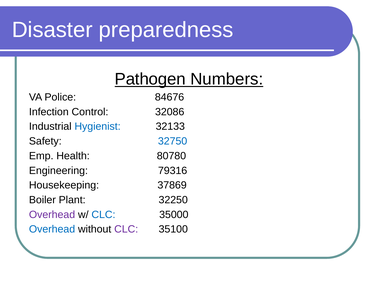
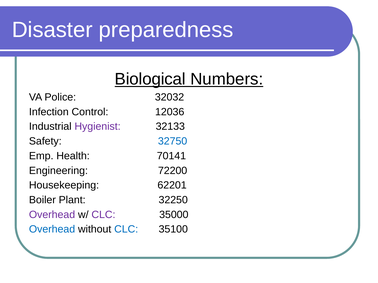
Pathogen: Pathogen -> Biological
84676: 84676 -> 32032
32086: 32086 -> 12036
Hygienist colour: blue -> purple
80780: 80780 -> 70141
79316: 79316 -> 72200
37869: 37869 -> 62201
CLC at (103, 215) colour: blue -> purple
CLC at (126, 230) colour: purple -> blue
